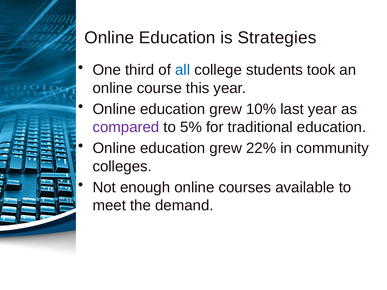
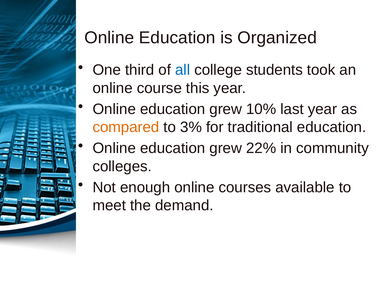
Strategies: Strategies -> Organized
compared colour: purple -> orange
5%: 5% -> 3%
